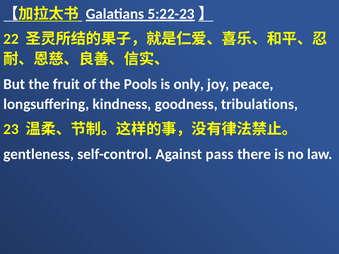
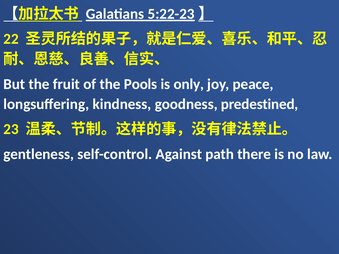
tribulations: tribulations -> predestined
pass: pass -> path
